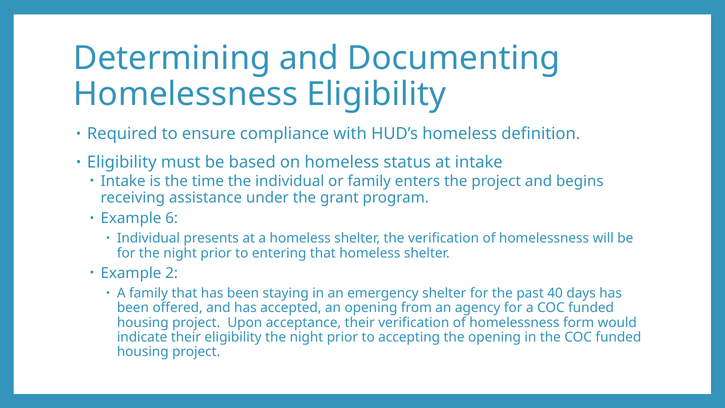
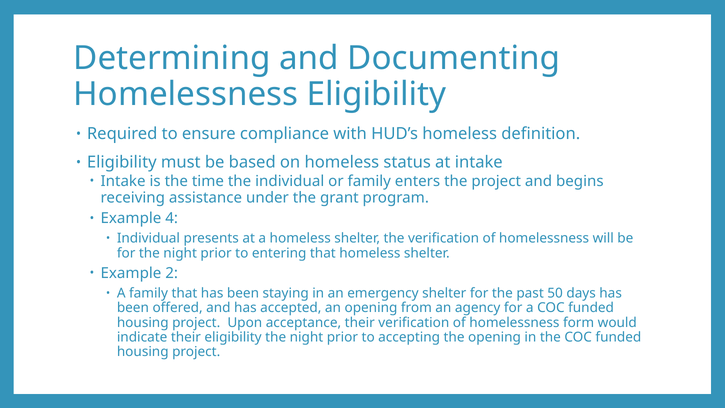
6: 6 -> 4
40: 40 -> 50
